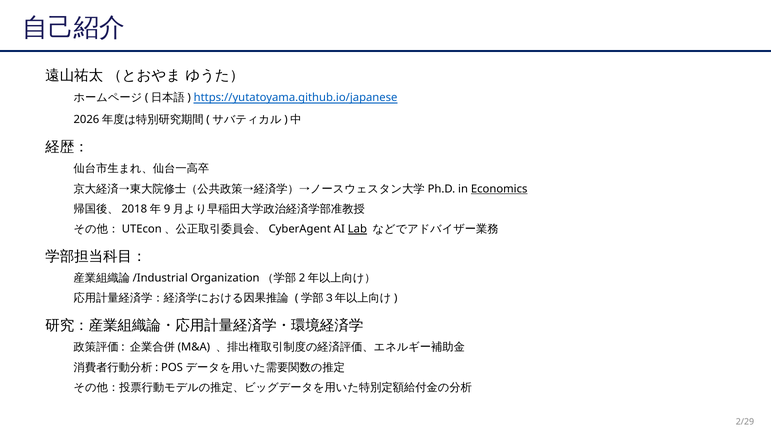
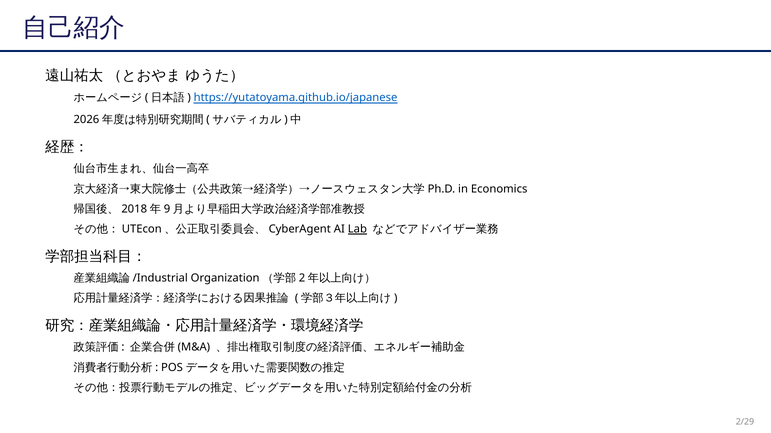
Economics underline: present -> none
